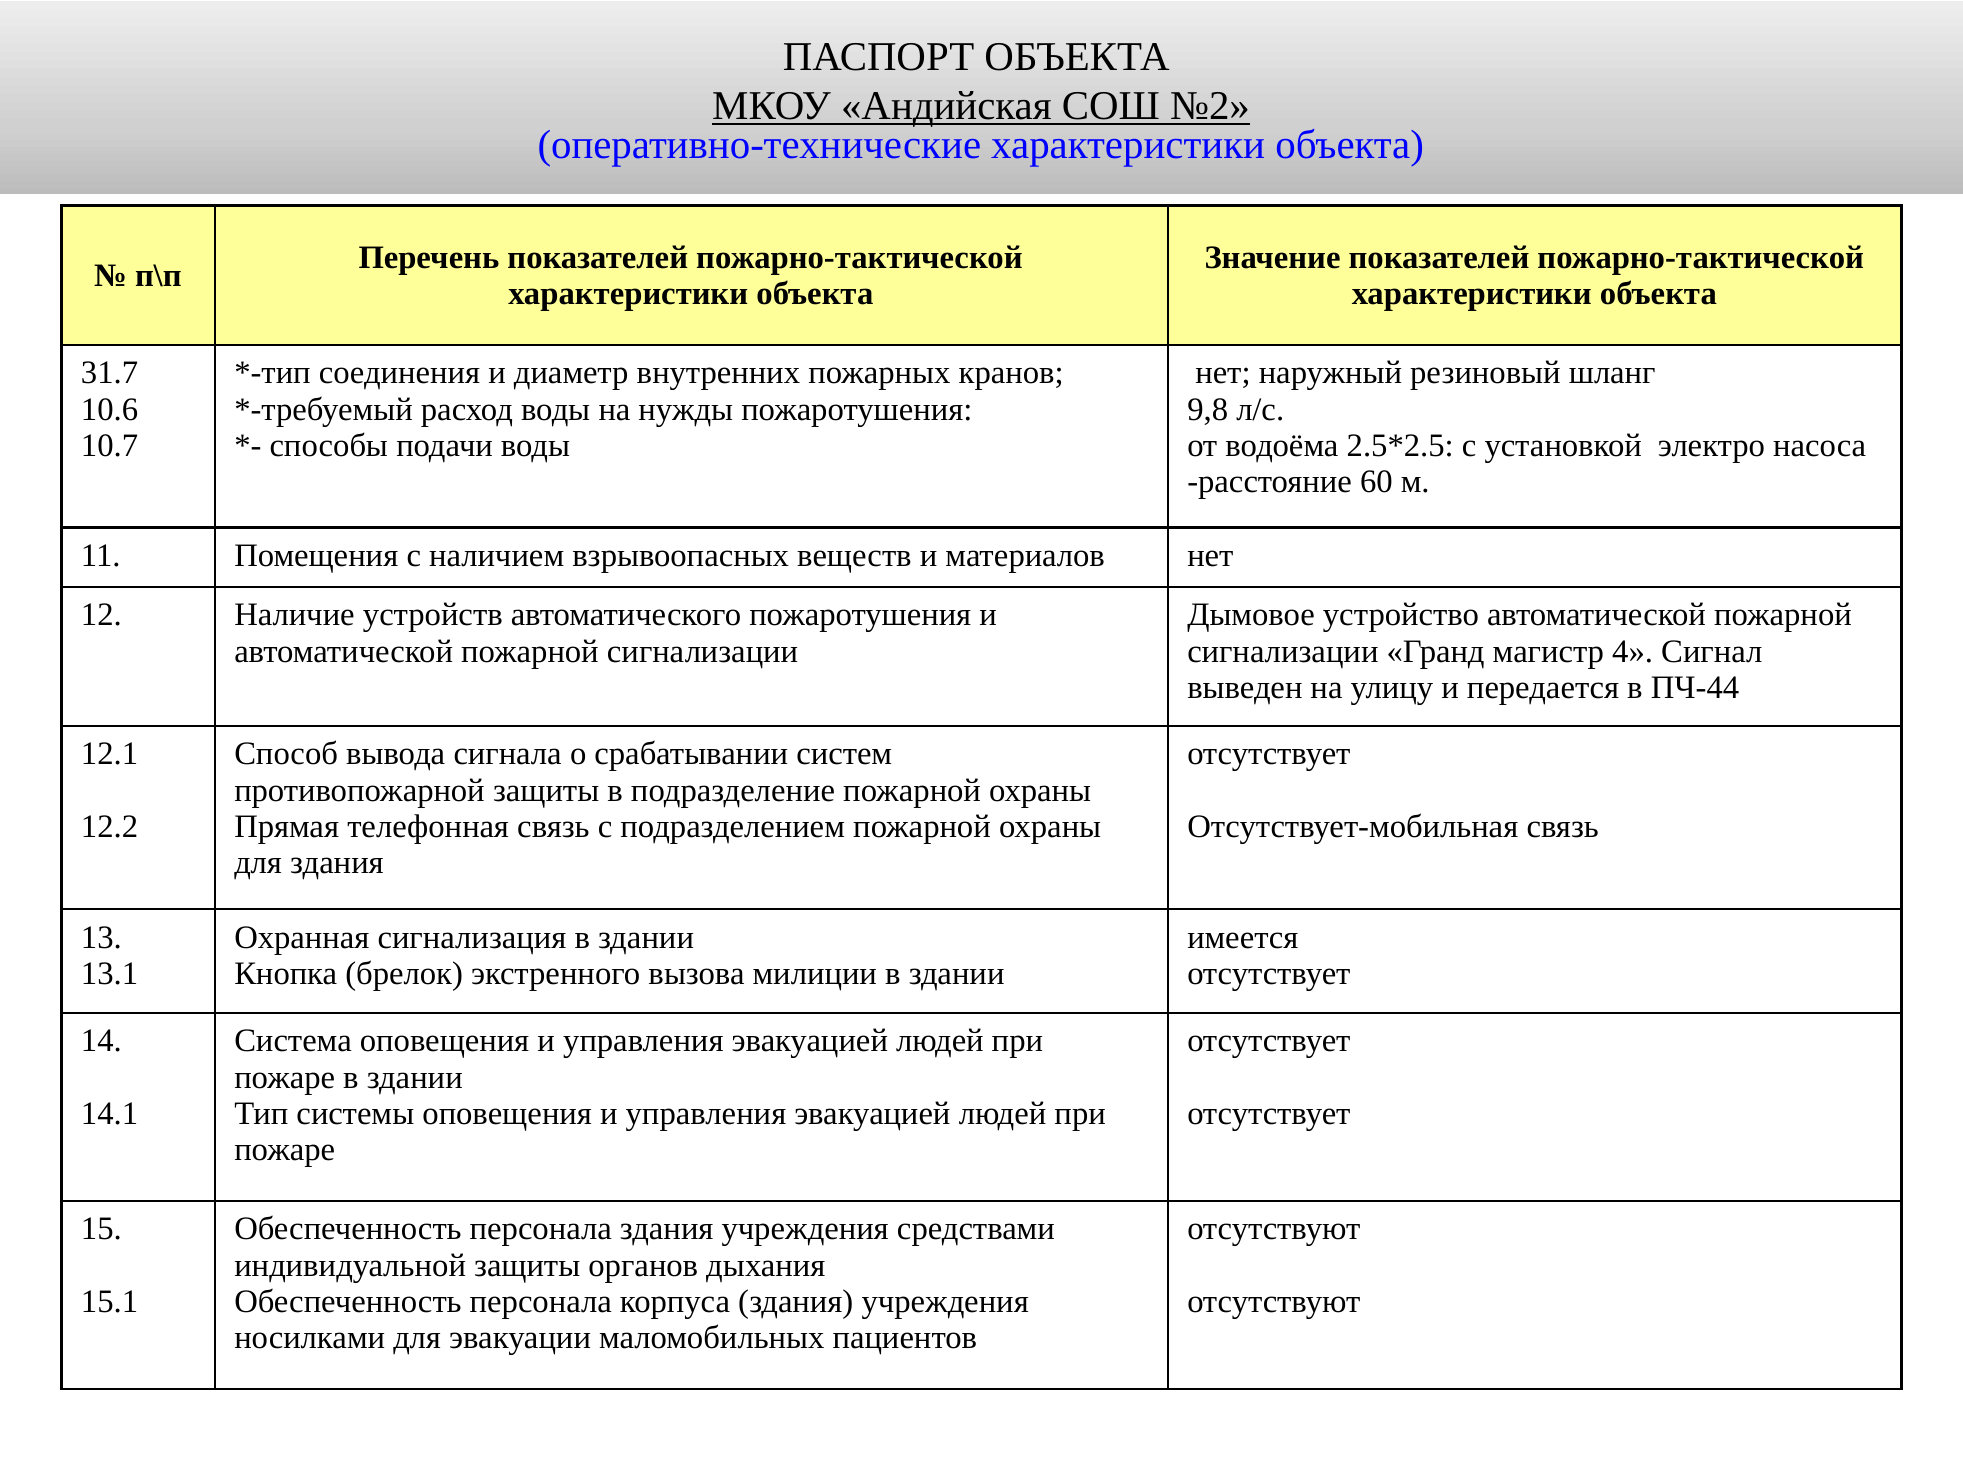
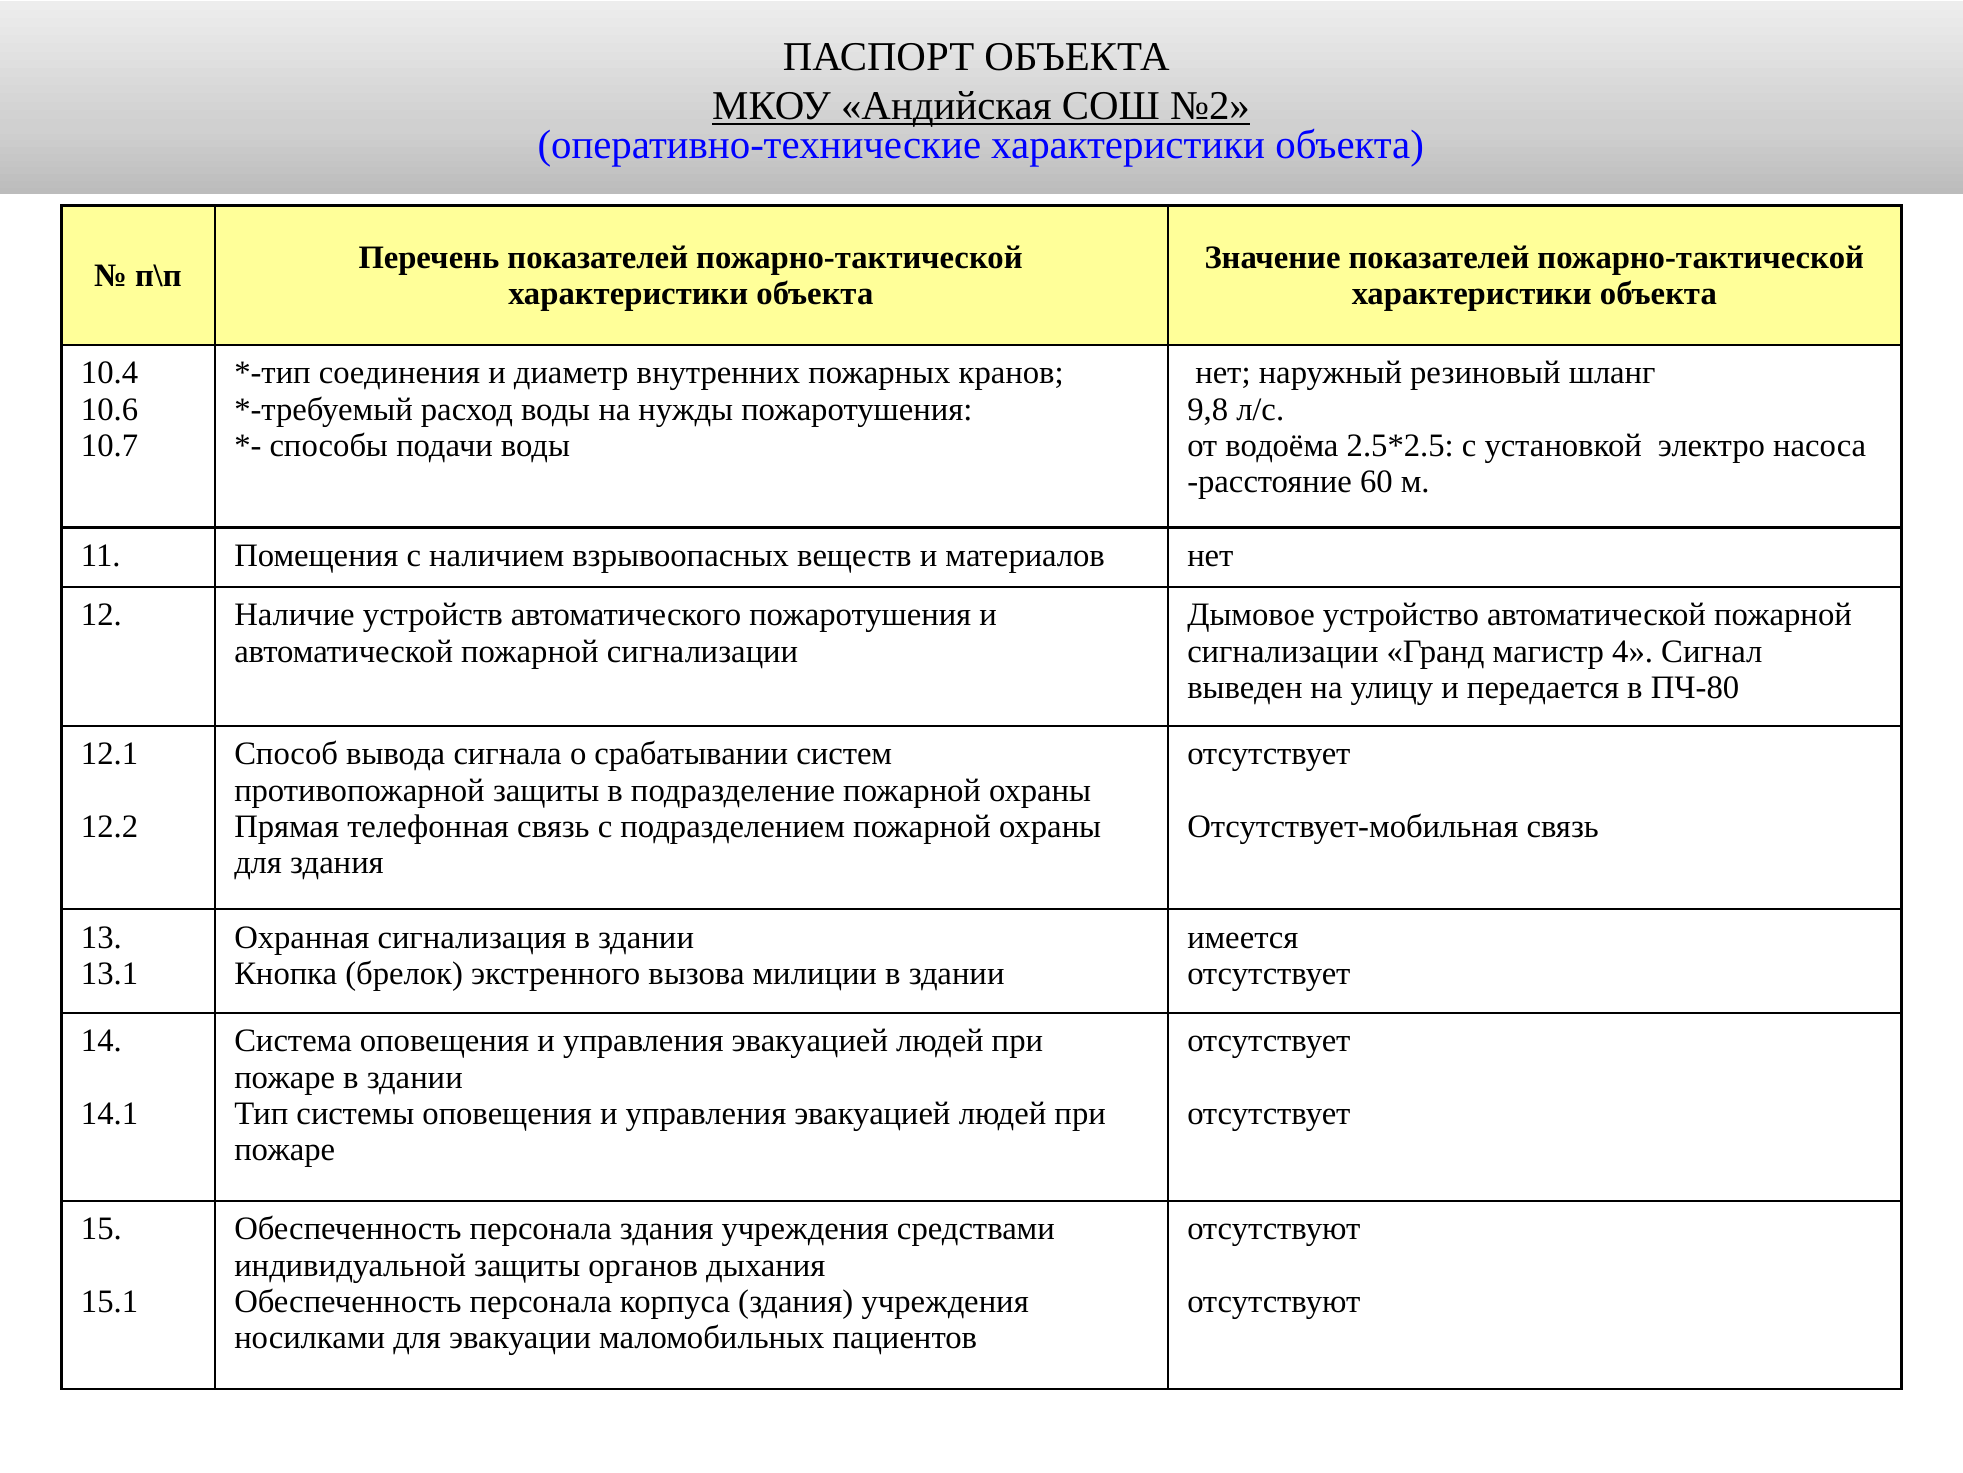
31.7: 31.7 -> 10.4
ПЧ-44: ПЧ-44 -> ПЧ-80
